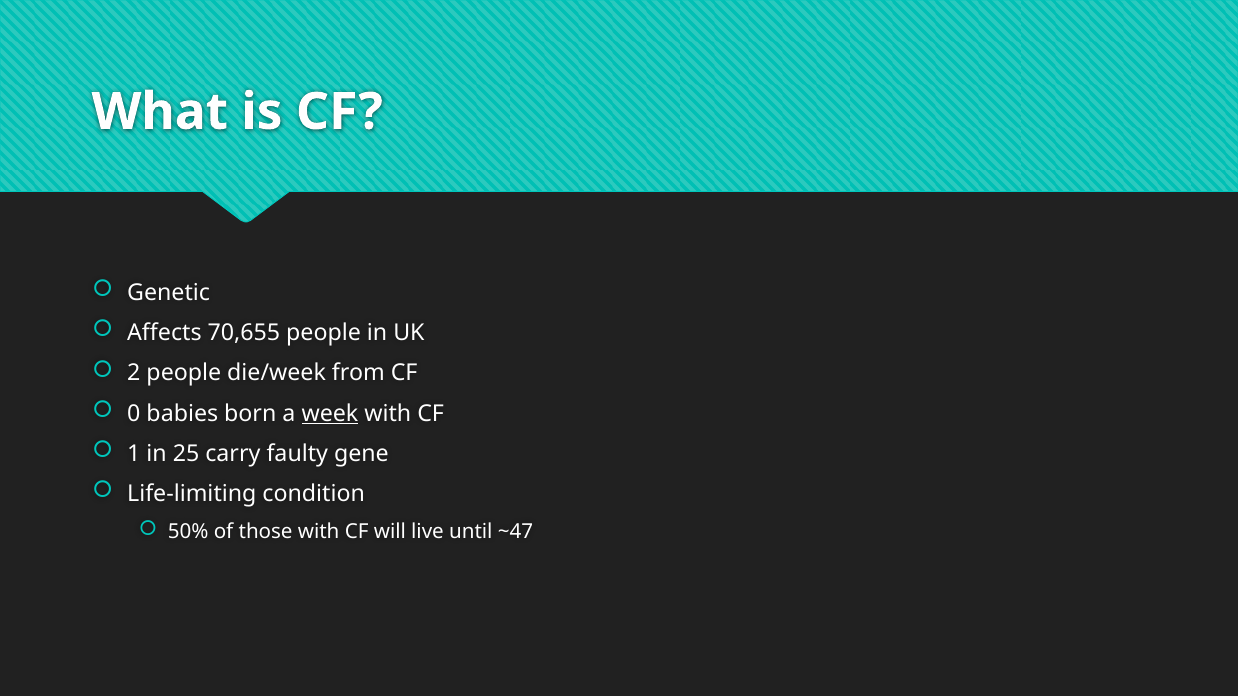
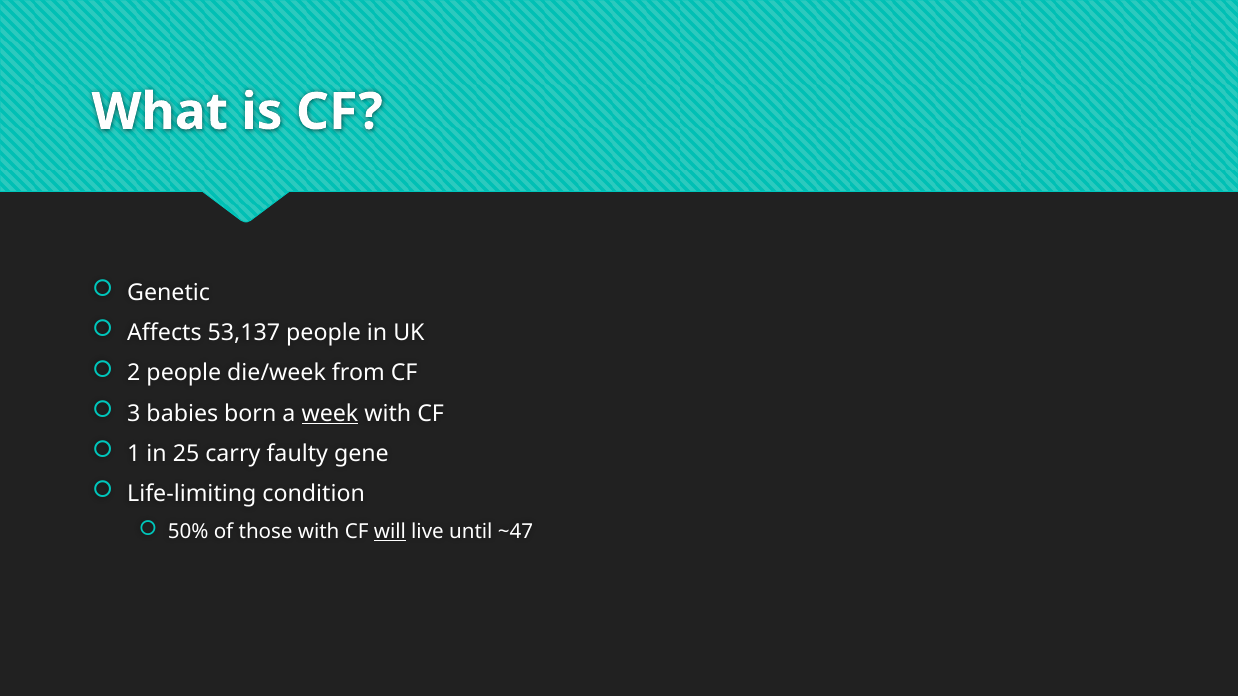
70,655: 70,655 -> 53,137
0: 0 -> 3
will underline: none -> present
